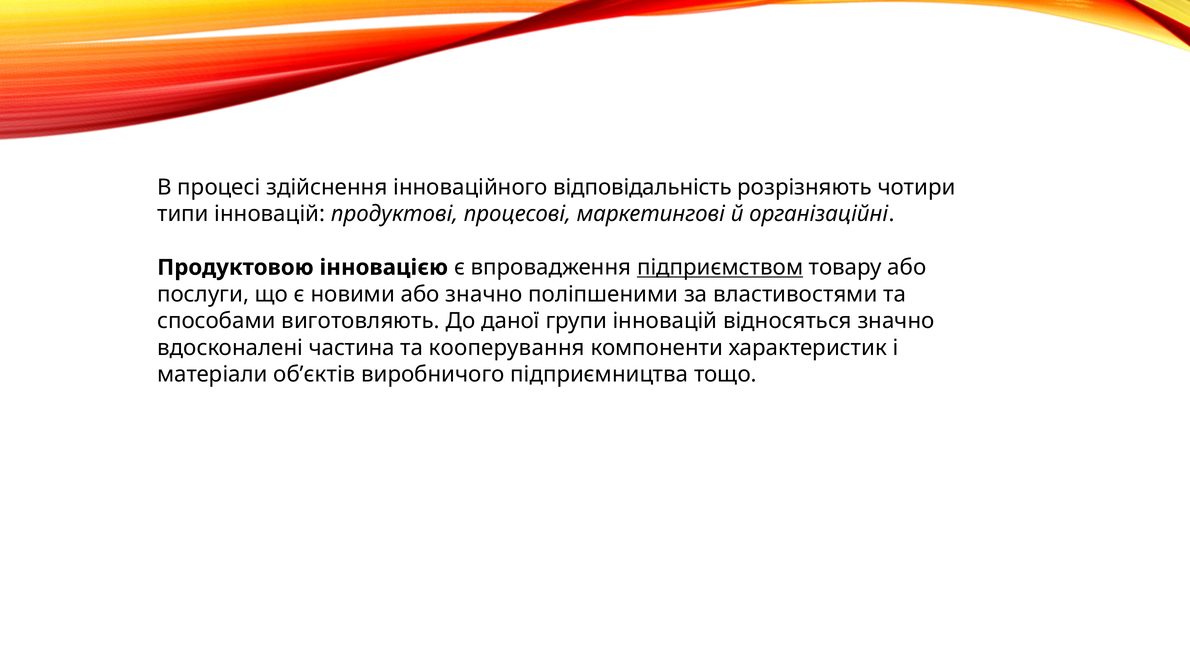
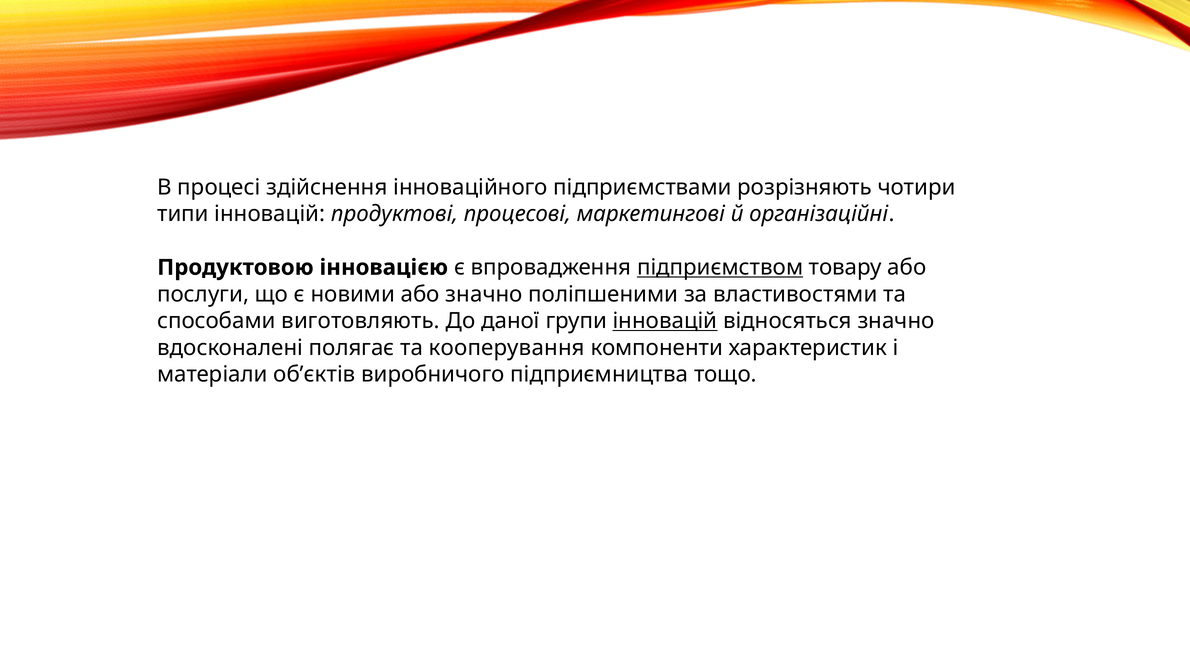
відповідальність: відповідальність -> підприємствами
інновацій at (665, 321) underline: none -> present
частина: частина -> полягає
